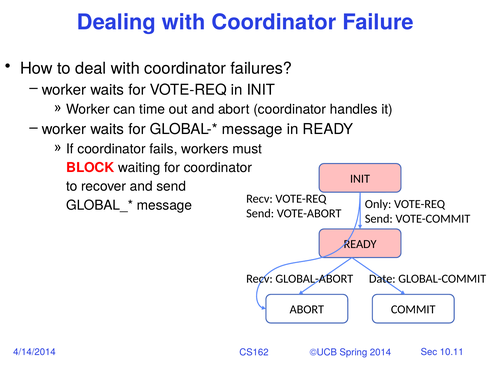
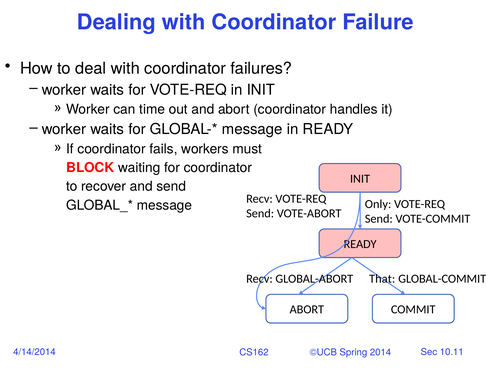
Date: Date -> That
